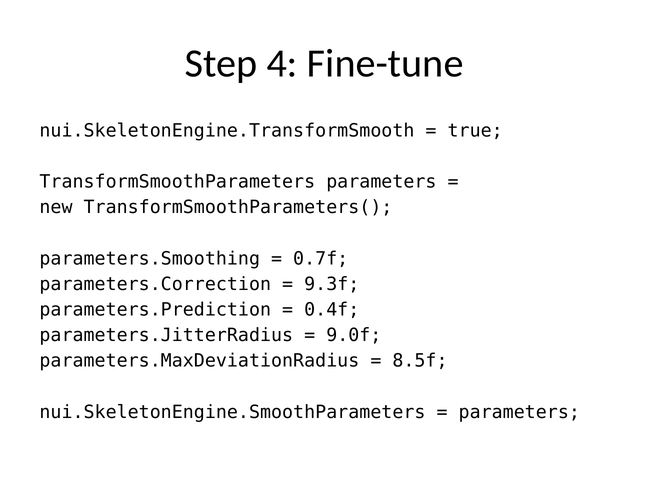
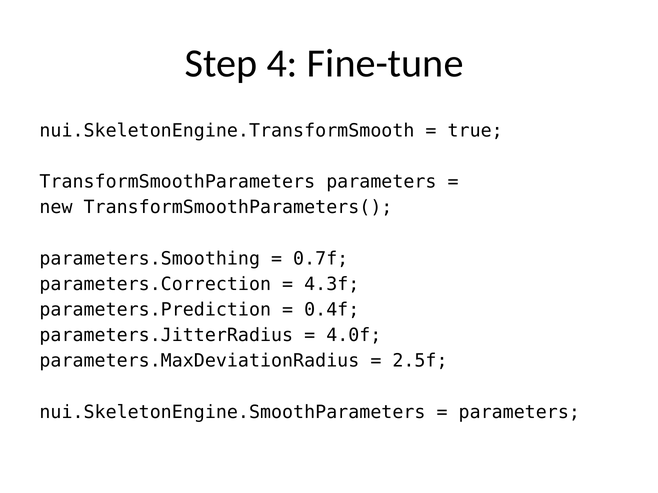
9.3f: 9.3f -> 4.3f
9.0f: 9.0f -> 4.0f
8.5f: 8.5f -> 2.5f
